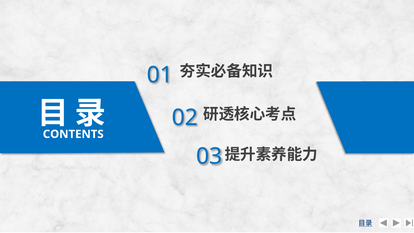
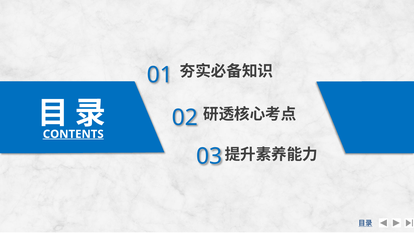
CONTENTS underline: none -> present
